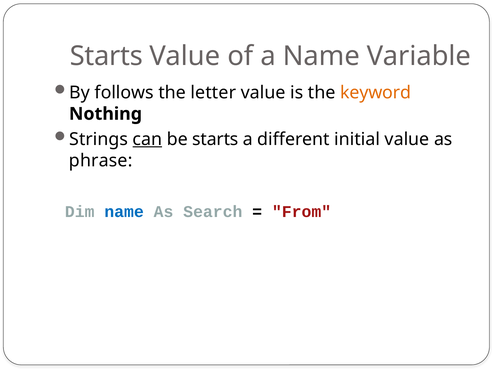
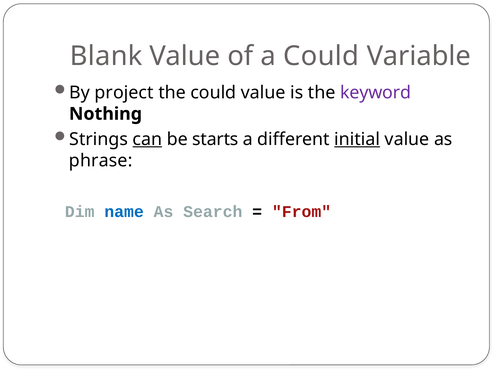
Starts at (106, 56): Starts -> Blank
a Name: Name -> Could
follows: follows -> project
the letter: letter -> could
keyword colour: orange -> purple
initial underline: none -> present
